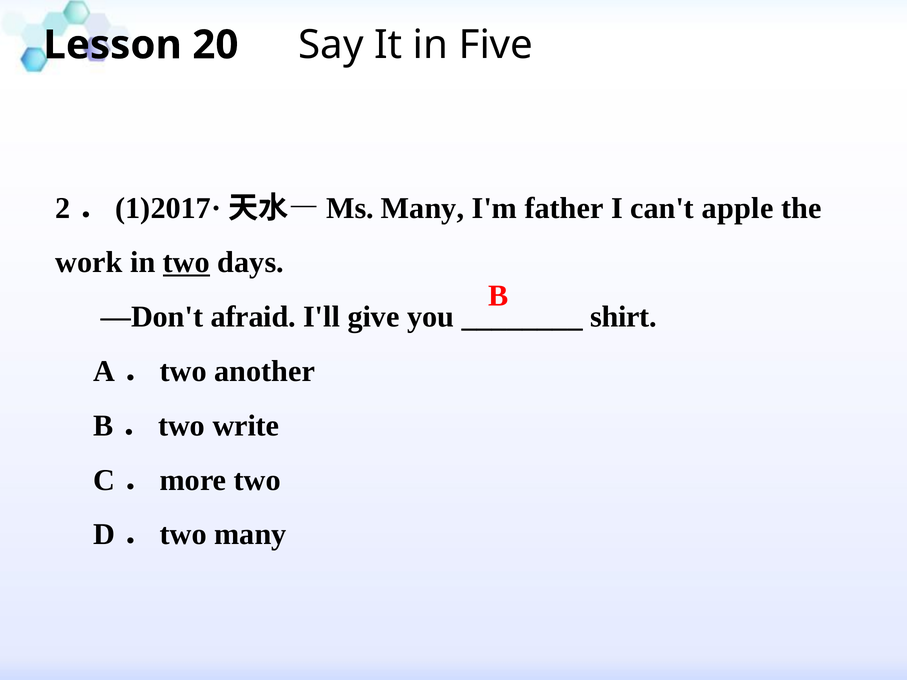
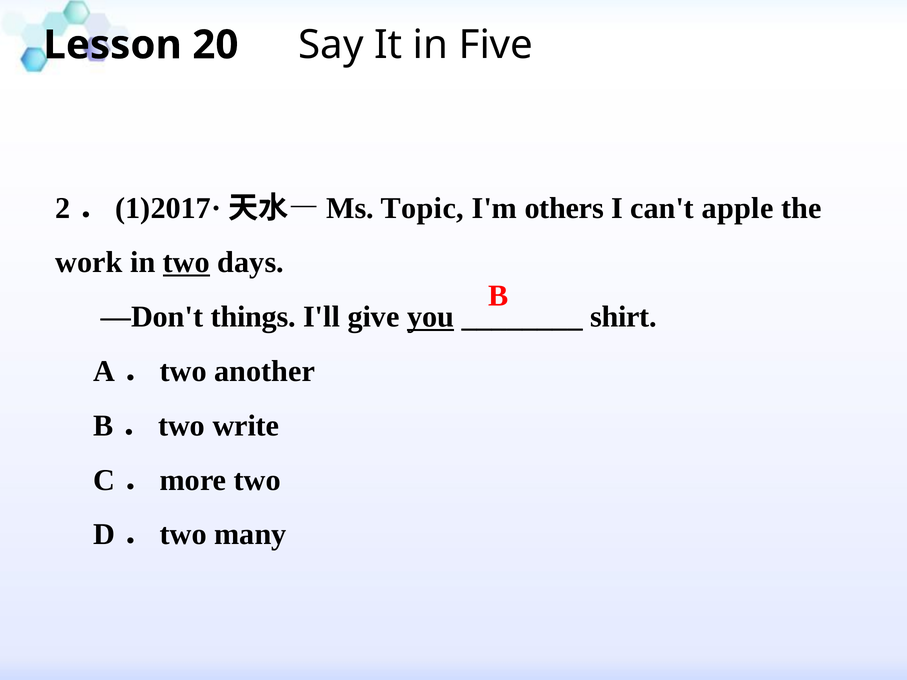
Many at (423, 208): Many -> Topic
father: father -> others
afraid: afraid -> things
you underline: none -> present
